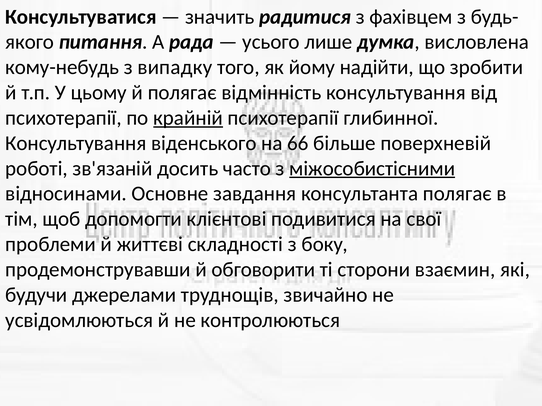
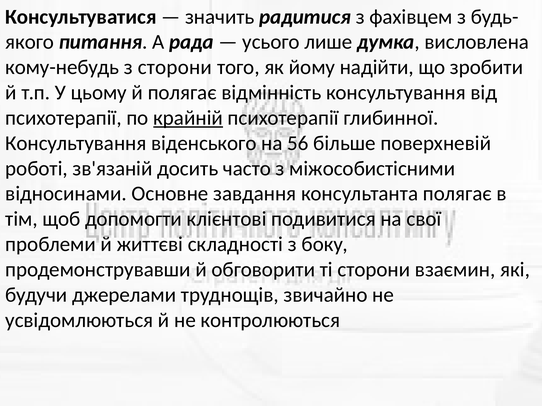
з випадку: випадку -> сторони
66: 66 -> 56
міжособистісними underline: present -> none
